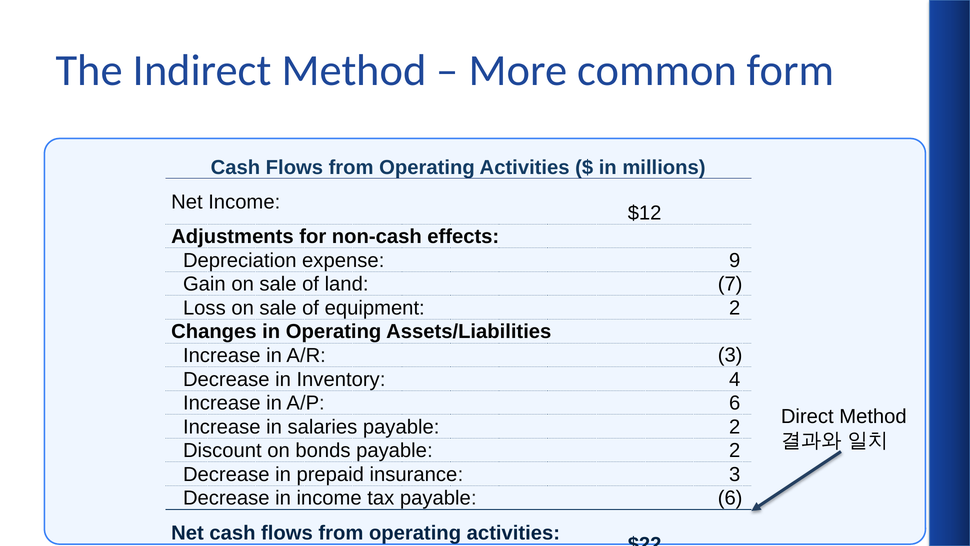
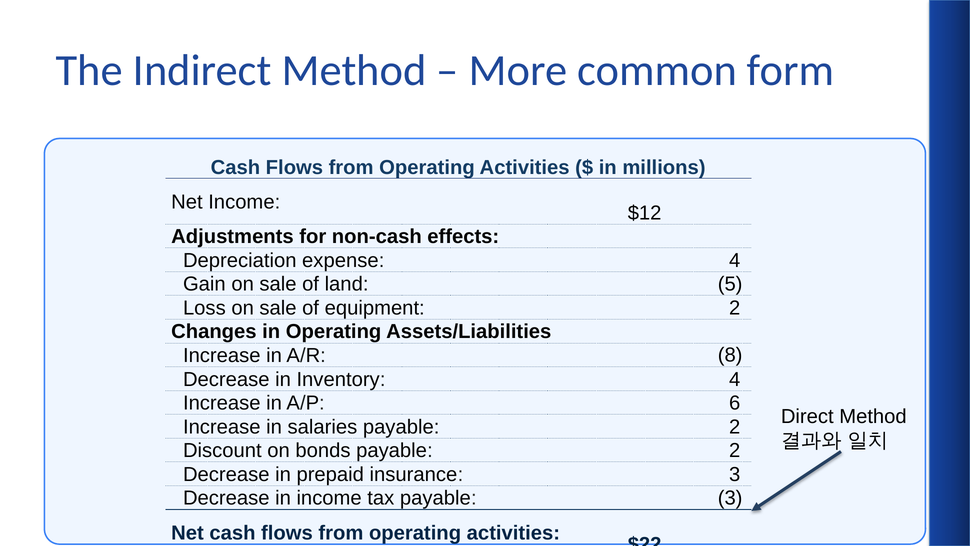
expense 9: 9 -> 4
7: 7 -> 5
A/R 3: 3 -> 8
payable 6: 6 -> 3
